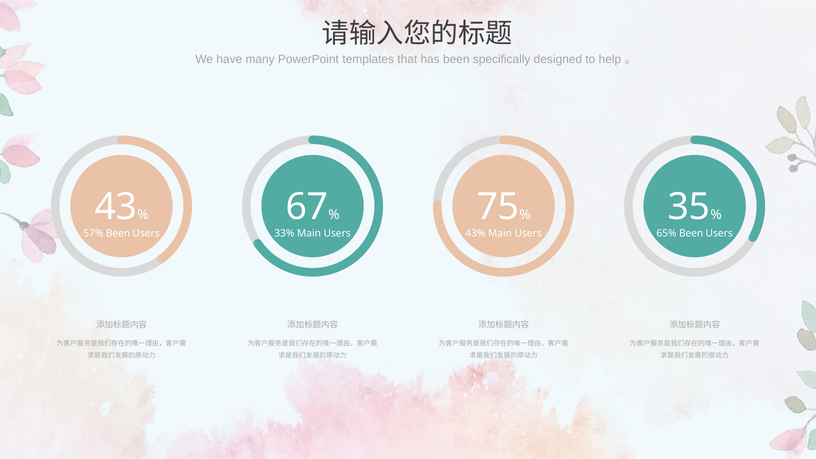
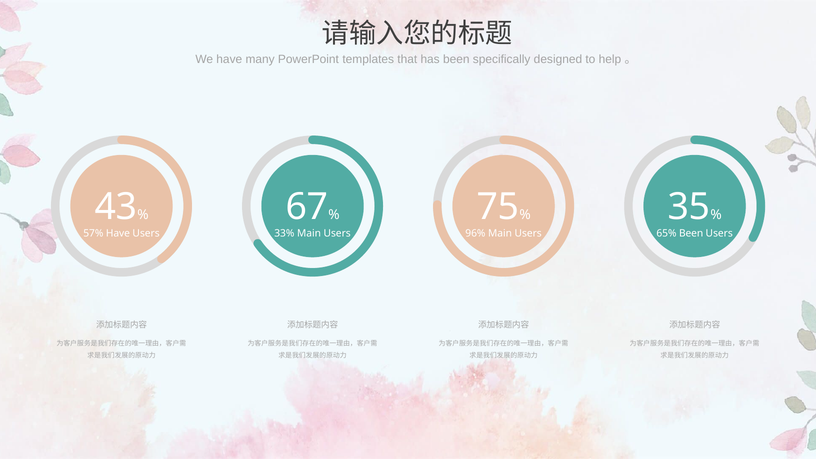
57% Been: Been -> Have
43%: 43% -> 96%
